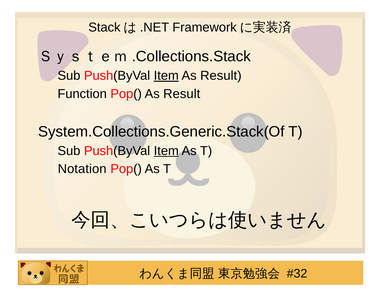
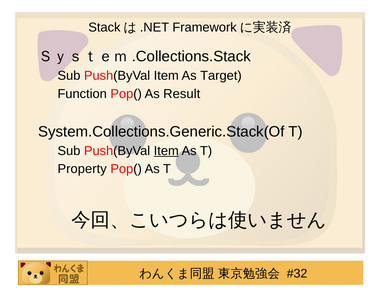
Item at (166, 76) underline: present -> none
Result at (221, 76): Result -> Target
Notation: Notation -> Property
